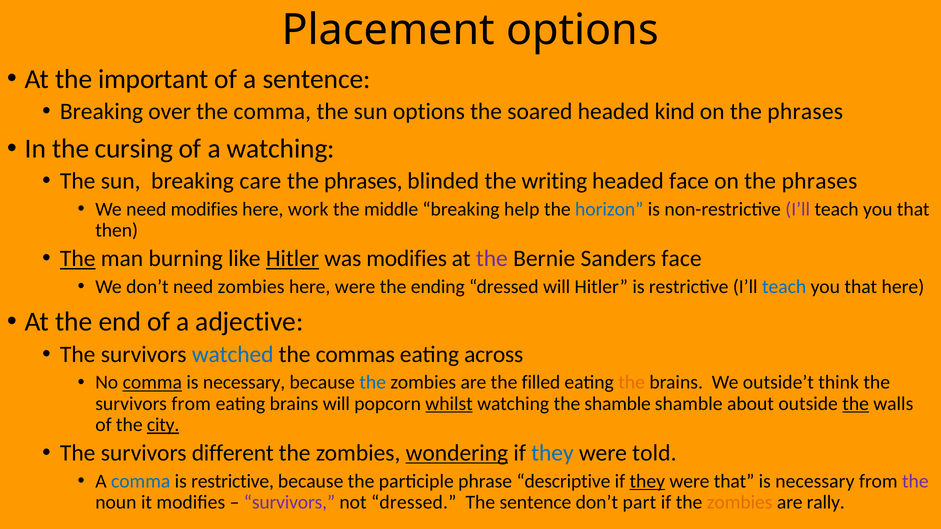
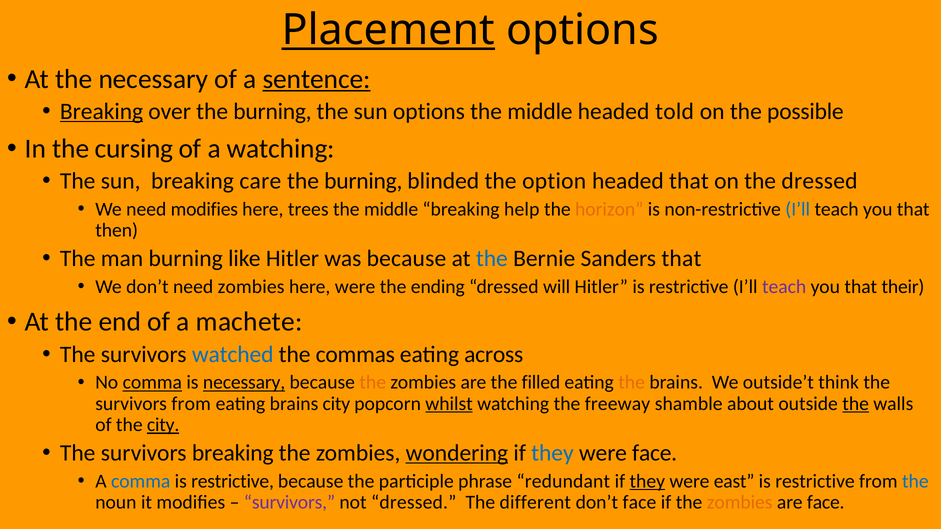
Placement underline: none -> present
the important: important -> necessary
sentence at (317, 79) underline: none -> present
Breaking at (102, 111) underline: none -> present
over the comma: comma -> burning
soared at (540, 111): soared -> middle
kind: kind -> told
phrases at (805, 111): phrases -> possible
phrases at (363, 181): phrases -> burning
writing: writing -> option
headed face: face -> that
phrases at (819, 181): phrases -> dressed
work: work -> trees
horizon colour: blue -> orange
I’ll at (798, 209) colour: purple -> blue
The at (78, 259) underline: present -> none
Hitler at (292, 259) underline: present -> none
was modifies: modifies -> because
the at (492, 259) colour: purple -> blue
Sanders face: face -> that
teach at (784, 287) colour: blue -> purple
that here: here -> their
adjective: adjective -> machete
necessary at (244, 383) underline: none -> present
the at (373, 383) colour: blue -> orange
brains will: will -> city
the shamble: shamble -> freeway
survivors different: different -> breaking
were told: told -> face
descriptive: descriptive -> redundant
were that: that -> east
necessary at (815, 481): necessary -> restrictive
the at (915, 481) colour: purple -> blue
The sentence: sentence -> different
don’t part: part -> face
are rally: rally -> face
